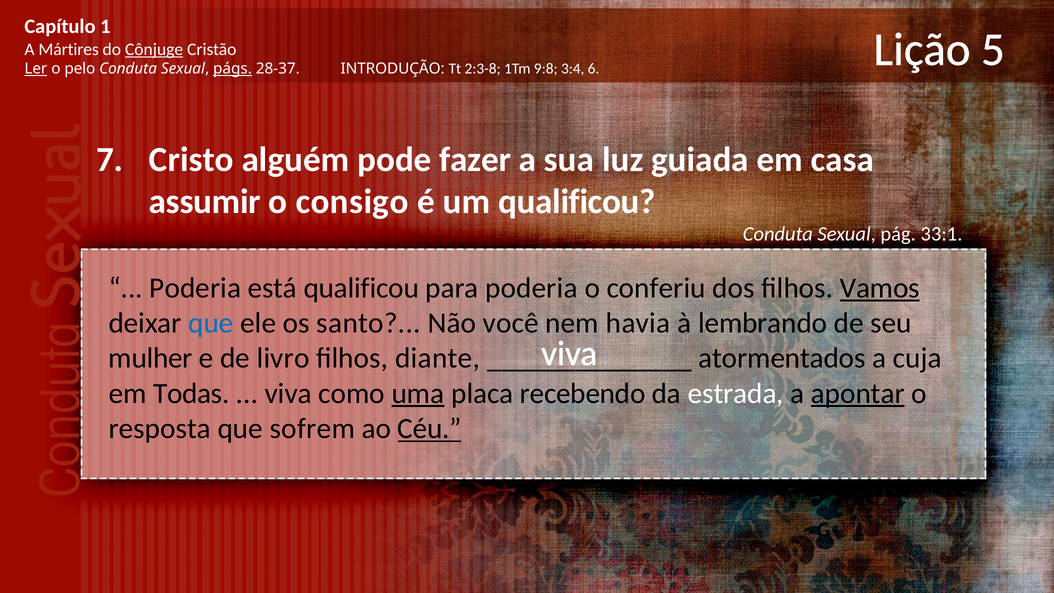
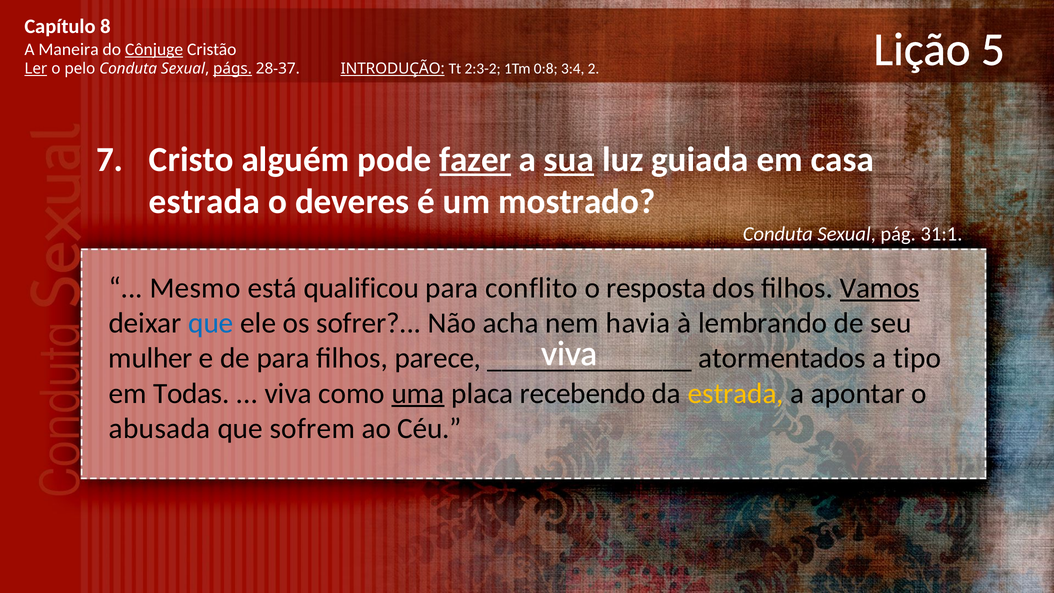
1: 1 -> 8
Mártires: Mártires -> Maneira
INTRODUÇÃO underline: none -> present
2:3-8: 2:3-8 -> 2:3-2
9:8: 9:8 -> 0:8
6: 6 -> 2
fazer underline: none -> present
sua underline: none -> present
assumir at (205, 202): assumir -> estrada
consigo: consigo -> deveres
um qualificou: qualificou -> mostrado
33:1: 33:1 -> 31:1
Poderia at (195, 288): Poderia -> Mesmo
para poderia: poderia -> conflito
conferiu: conferiu -> resposta
santo: santo -> sofrer
você: você -> acha
de livro: livro -> para
diante: diante -> parece
cuja: cuja -> tipo
estrada at (736, 393) colour: white -> yellow
apontar underline: present -> none
resposta: resposta -> abusada
Céu underline: present -> none
